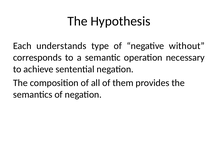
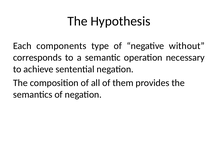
understands: understands -> components
